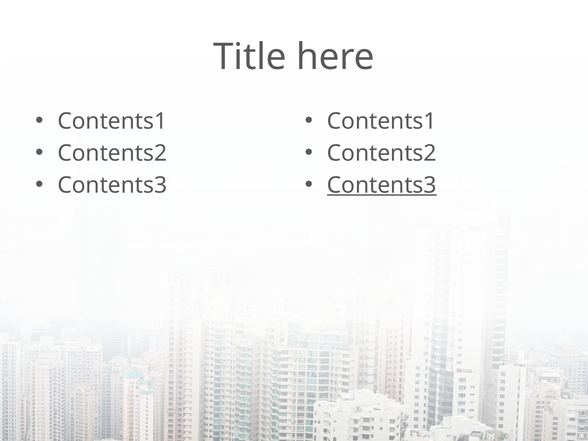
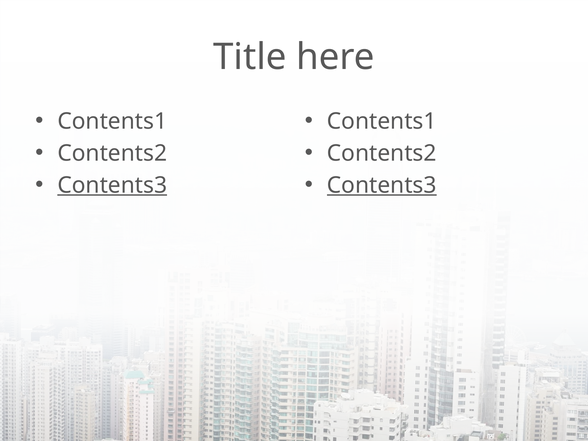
Contents3 at (112, 185) underline: none -> present
